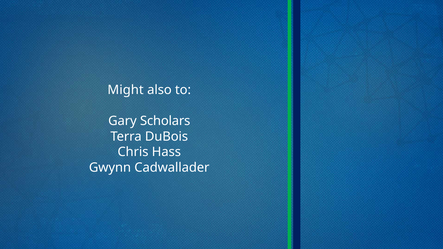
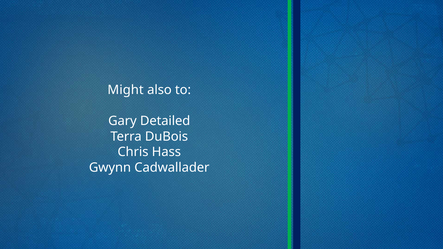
Scholars: Scholars -> Detailed
